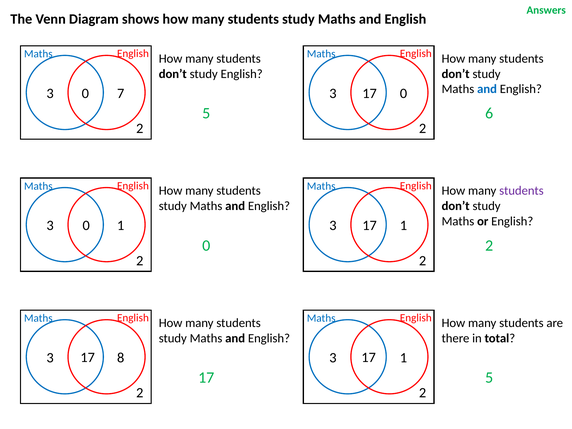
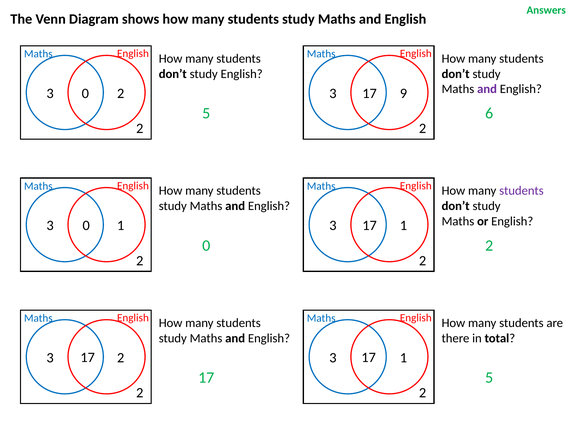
and at (487, 89) colour: blue -> purple
7 at (121, 93): 7 -> 2
3 0: 0 -> 9
8 at (121, 358): 8 -> 2
